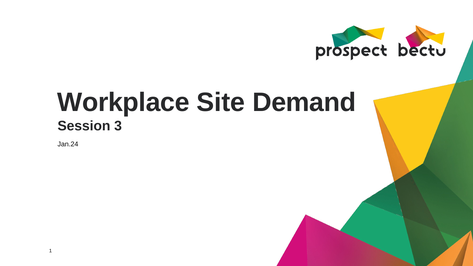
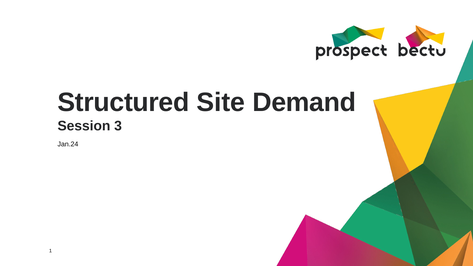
Workplace: Workplace -> Structured
